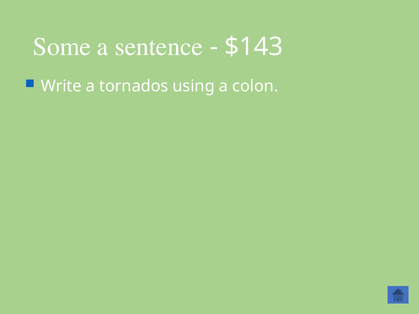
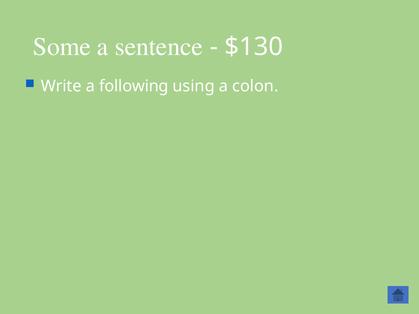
$143: $143 -> $130
tornados: tornados -> following
